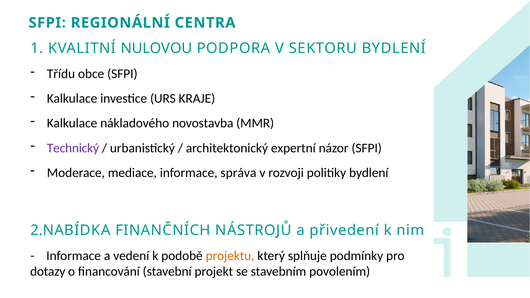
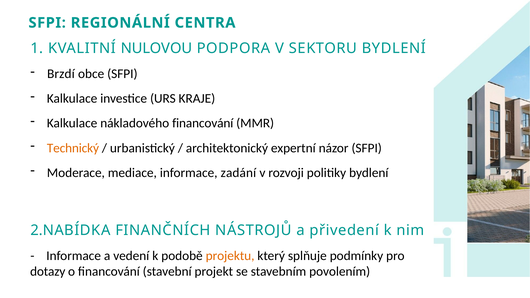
Třídu: Třídu -> Brzdí
nákladového novostavba: novostavba -> financování
Technický colour: purple -> orange
správa: správa -> zadání
